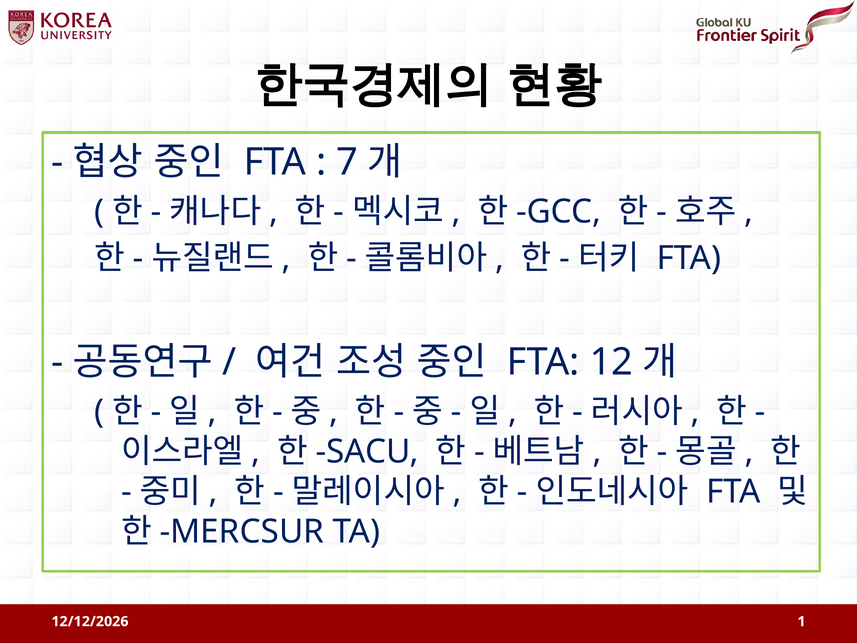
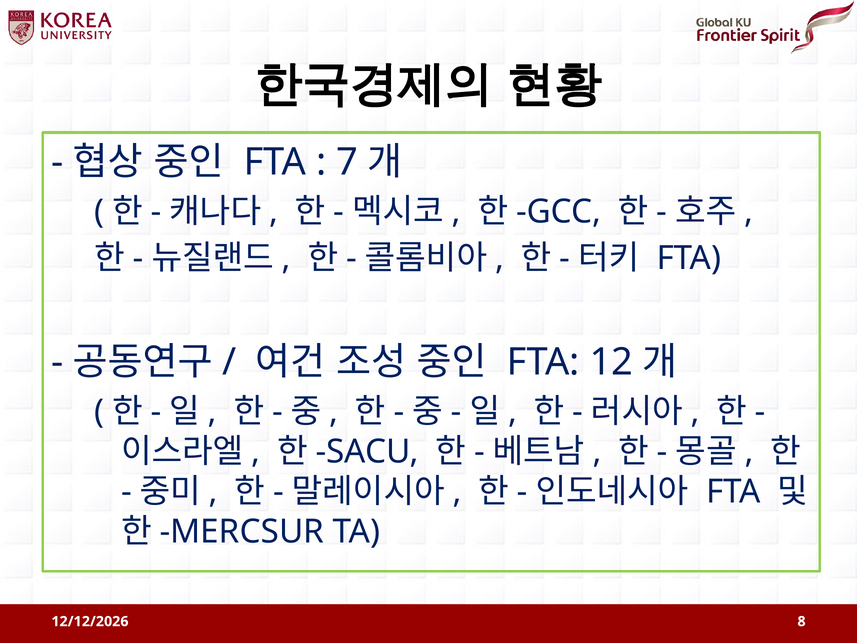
1: 1 -> 8
